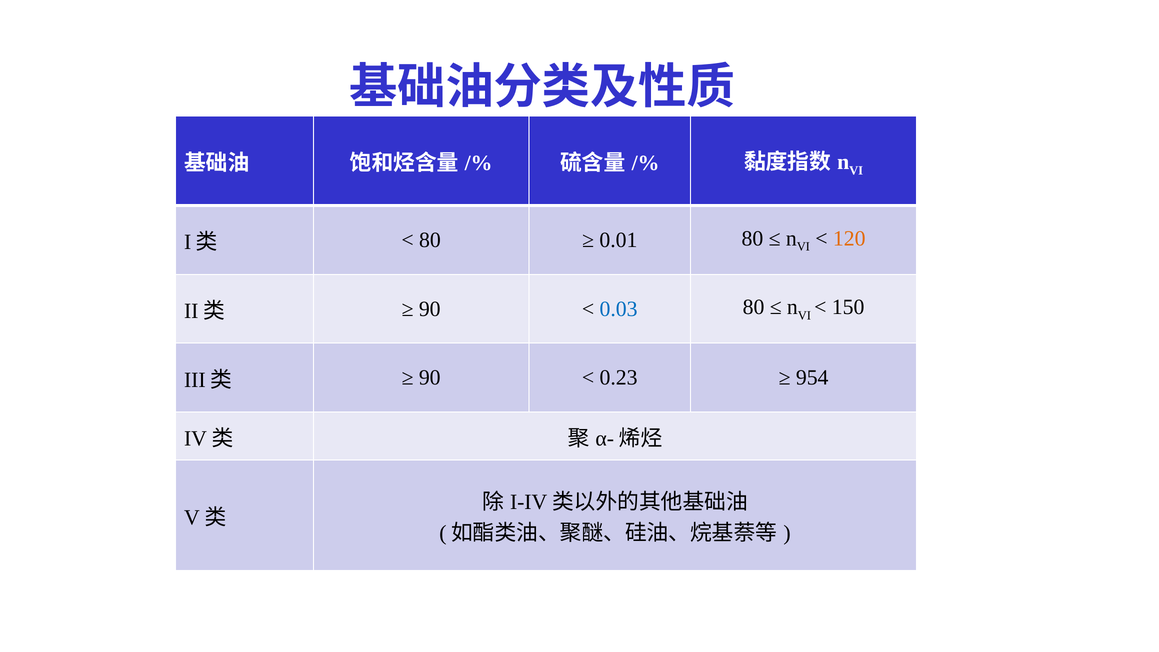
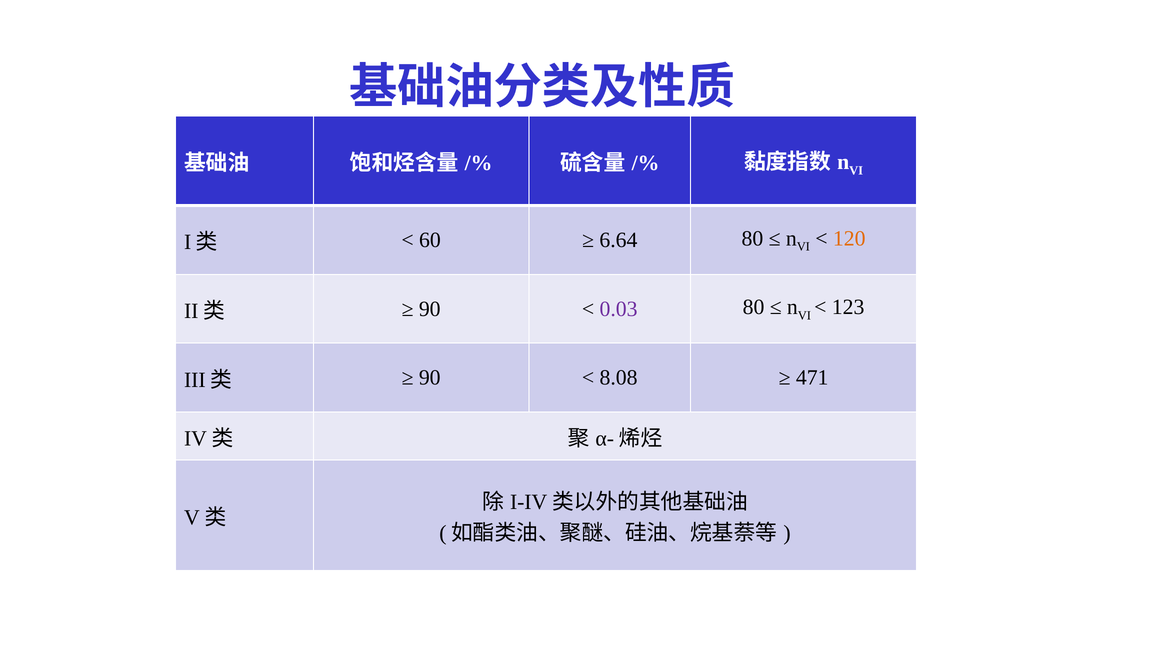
80 at (430, 240): 80 -> 60
0.01: 0.01 -> 6.64
0.03 colour: blue -> purple
150: 150 -> 123
0.23: 0.23 -> 8.08
954: 954 -> 471
